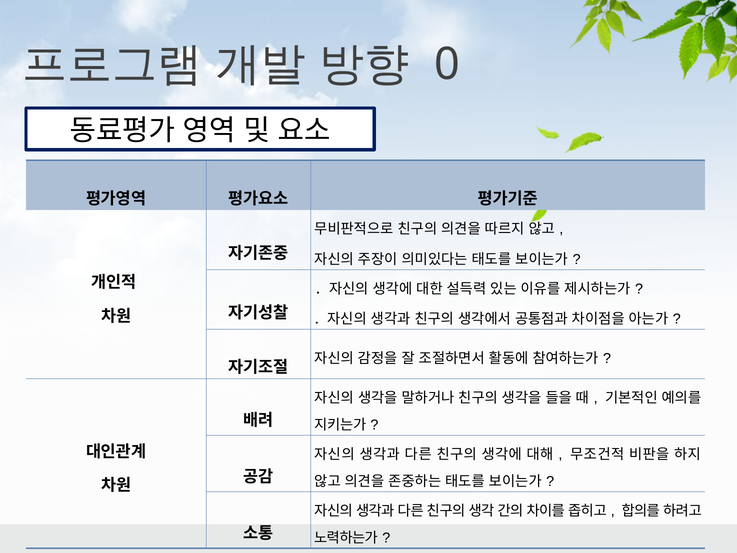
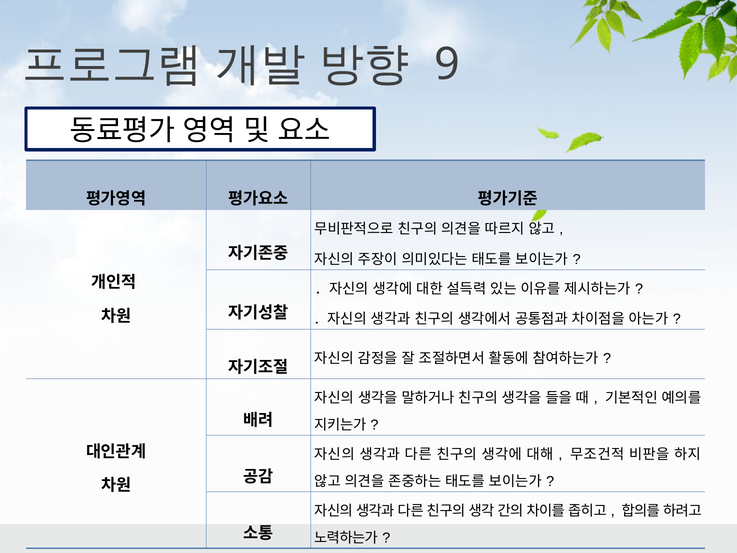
0: 0 -> 9
